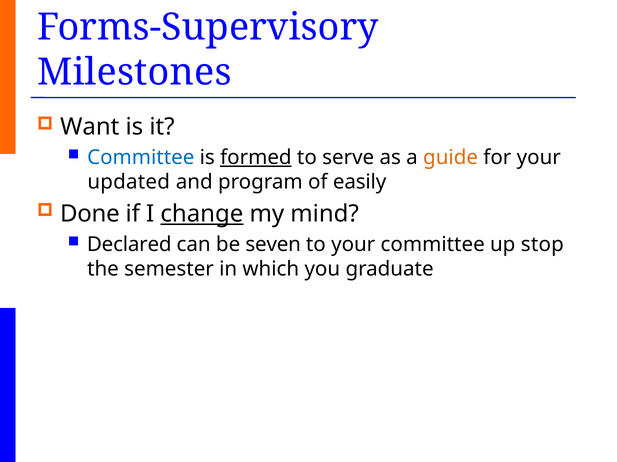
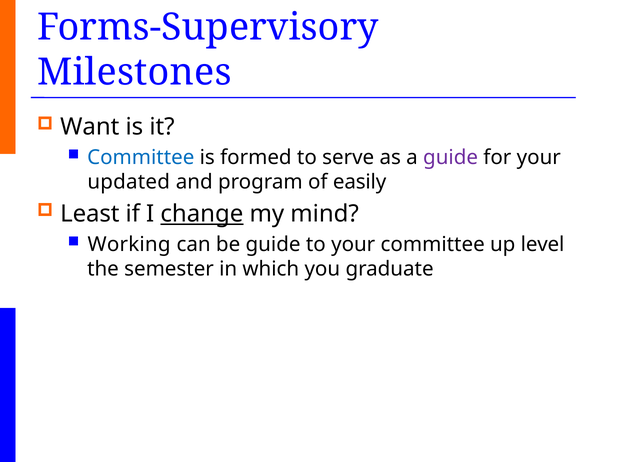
formed underline: present -> none
guide at (451, 158) colour: orange -> purple
Done: Done -> Least
Declared: Declared -> Working
be seven: seven -> guide
stop: stop -> level
